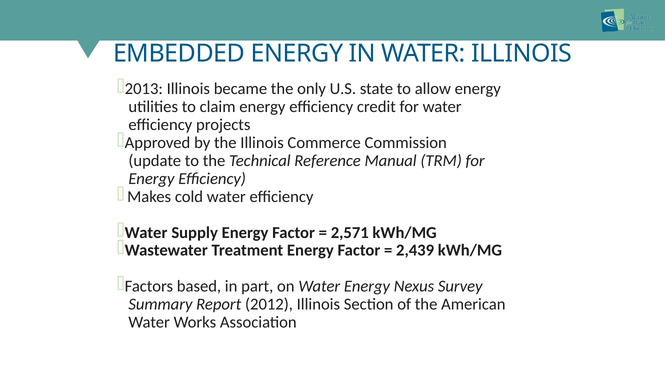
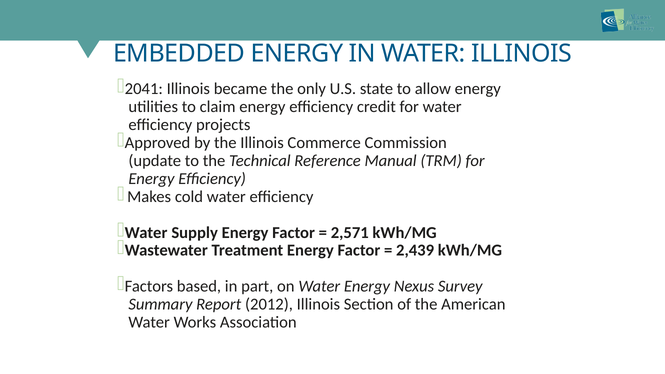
2013: 2013 -> 2041
